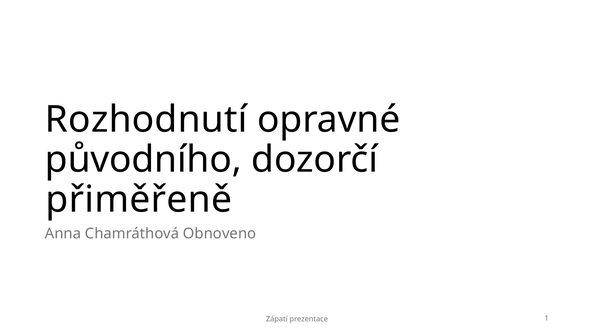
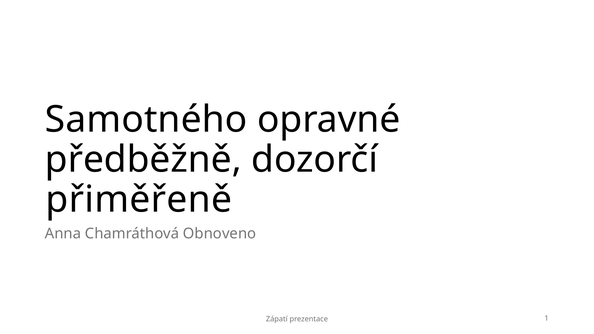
Rozhodnutí: Rozhodnutí -> Samotného
původního: původního -> předběžně
